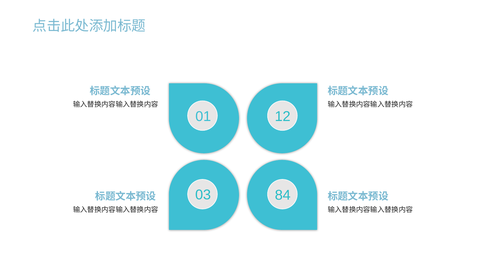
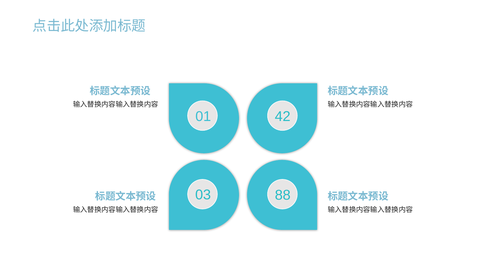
12: 12 -> 42
84: 84 -> 88
